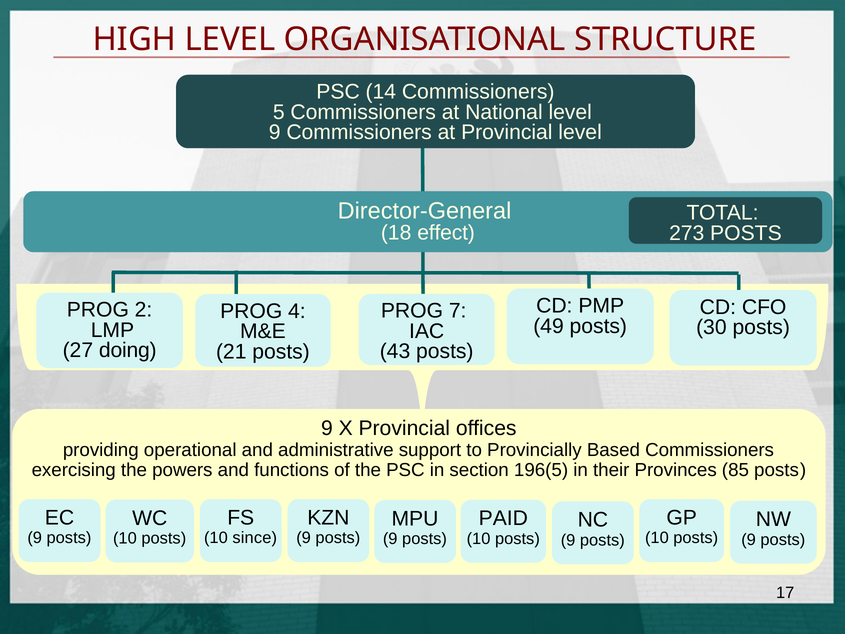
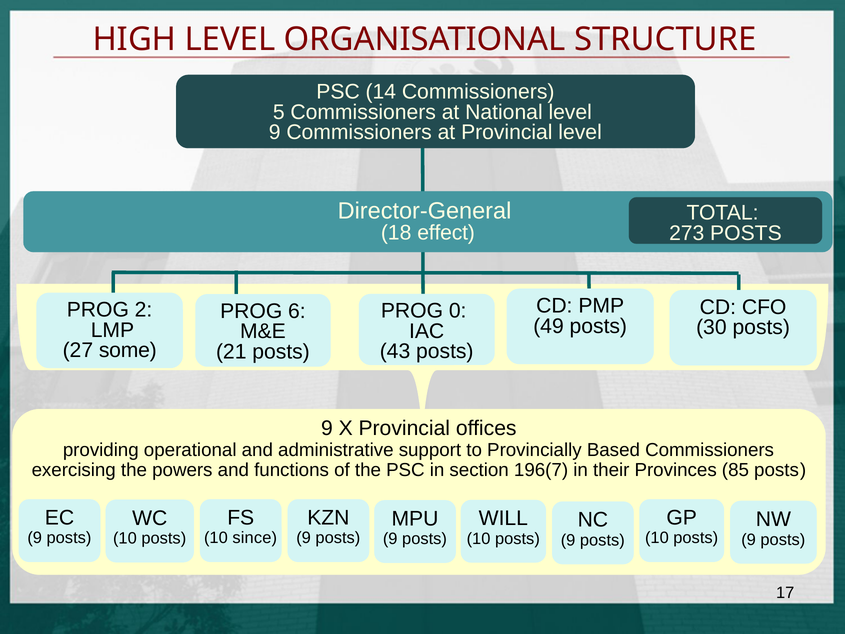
7: 7 -> 0
4: 4 -> 6
doing: doing -> some
196(5: 196(5 -> 196(7
PAID: PAID -> WILL
